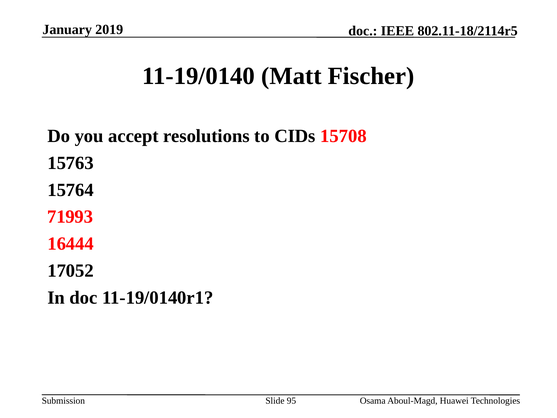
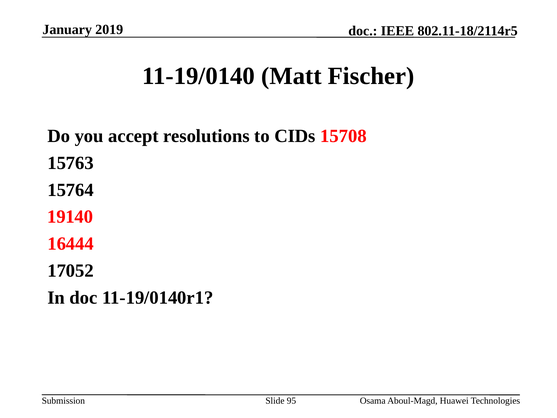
71993: 71993 -> 19140
